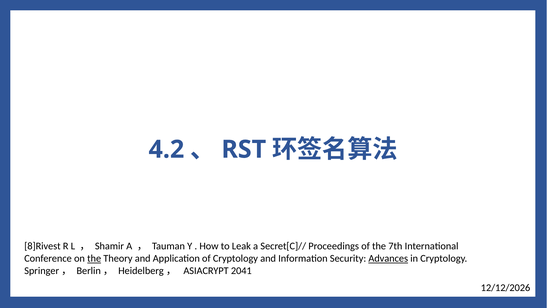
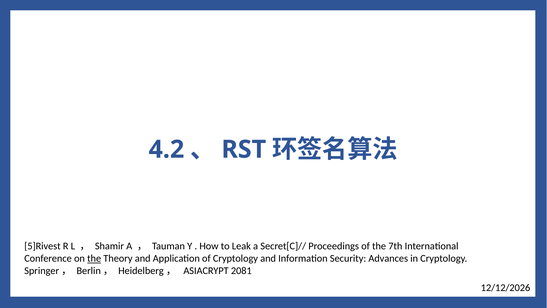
8]Rivest: 8]Rivest -> 5]Rivest
Advances underline: present -> none
2041: 2041 -> 2081
